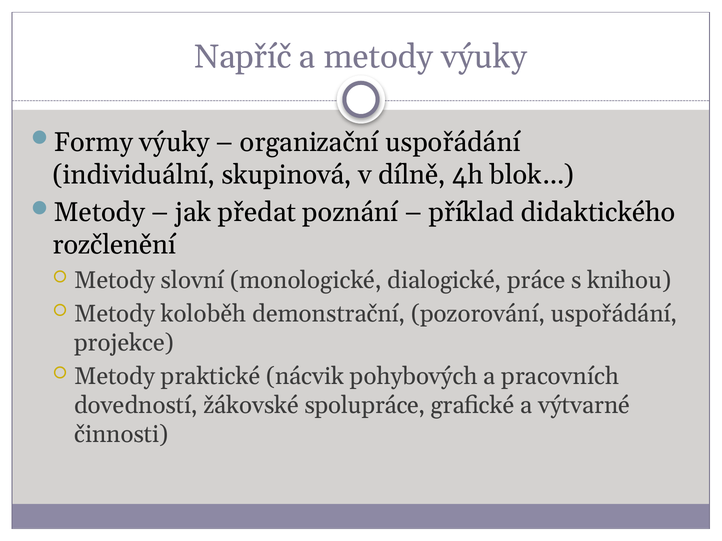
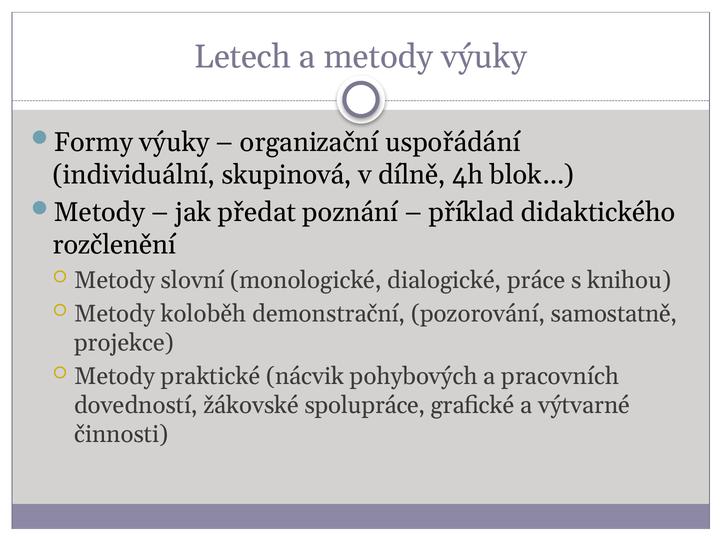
Napříč: Napříč -> Letech
pozorování uspořádání: uspořádání -> samostatně
